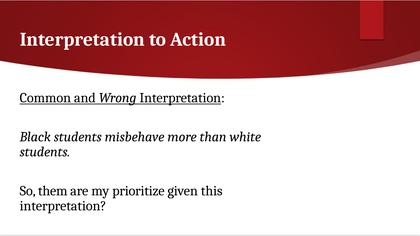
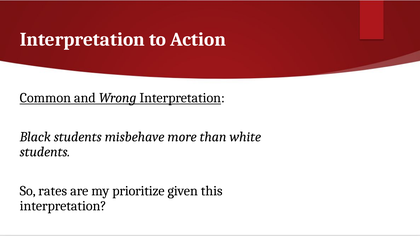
them: them -> rates
